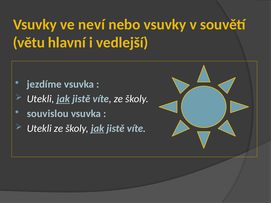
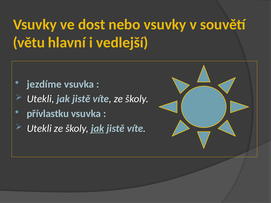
neví: neví -> dost
jak at (63, 99) underline: present -> none
souvislou: souvislou -> přívlastku
